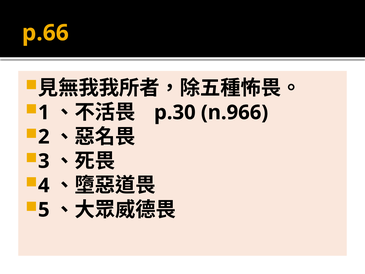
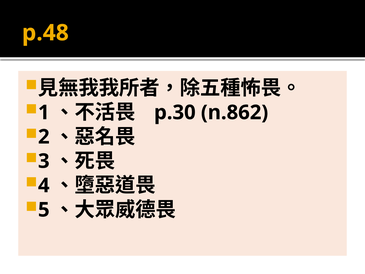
p.66: p.66 -> p.48
n.966: n.966 -> n.862
